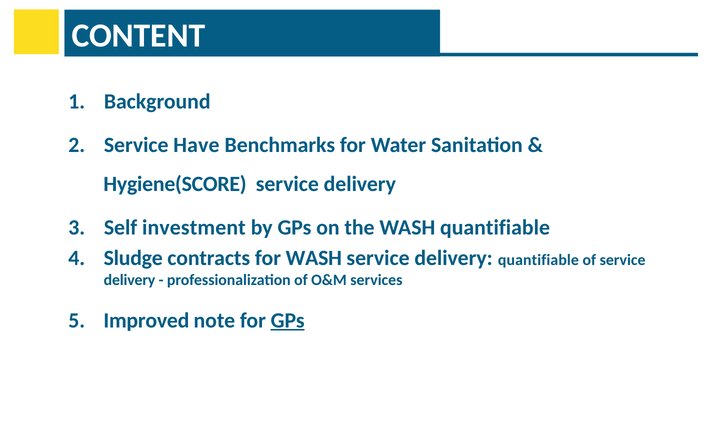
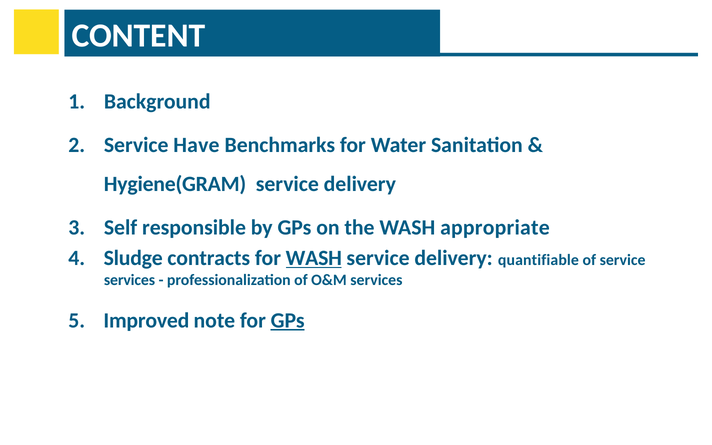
Hygiene(SCORE: Hygiene(SCORE -> Hygiene(GRAM
investment: investment -> responsible
WASH quantifiable: quantifiable -> appropriate
WASH at (314, 258) underline: none -> present
delivery at (130, 280): delivery -> services
